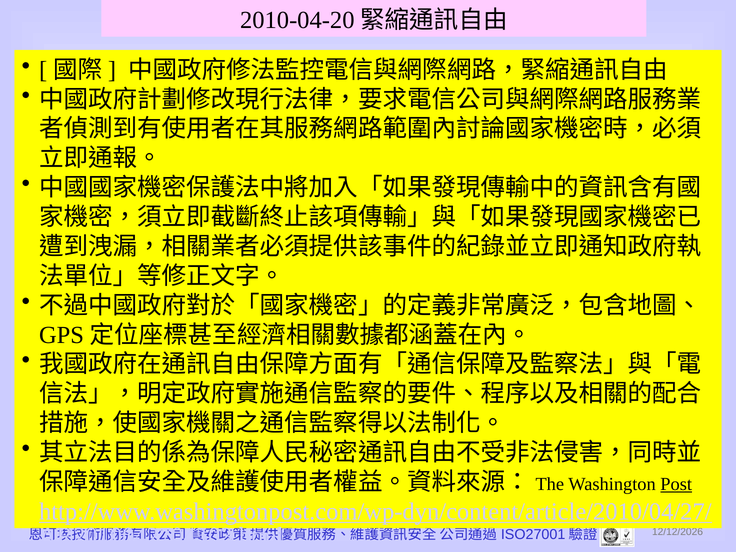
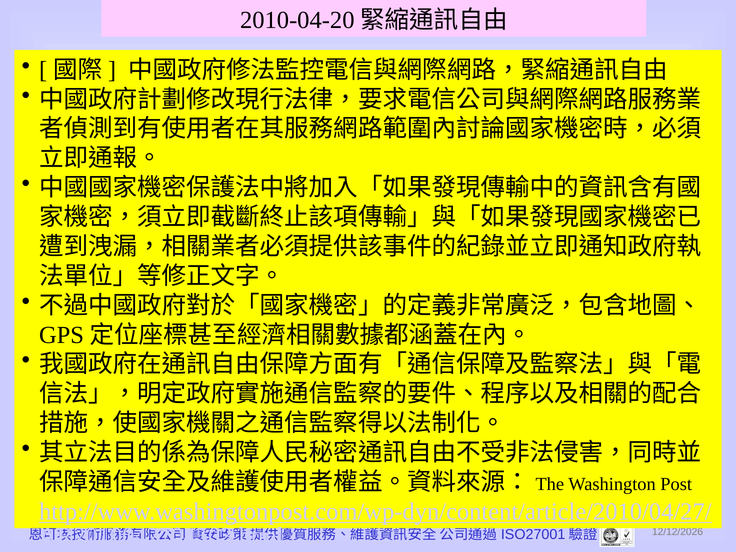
Post underline: present -> none
